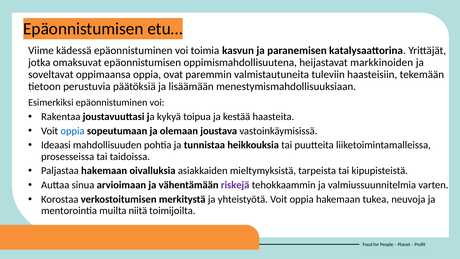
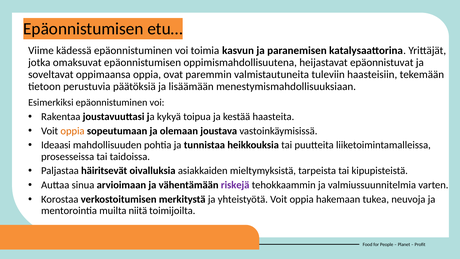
markkinoiden: markkinoiden -> epäonnistuvat
oppia at (73, 131) colour: blue -> orange
Paljastaa hakemaan: hakemaan -> häiritsevät
